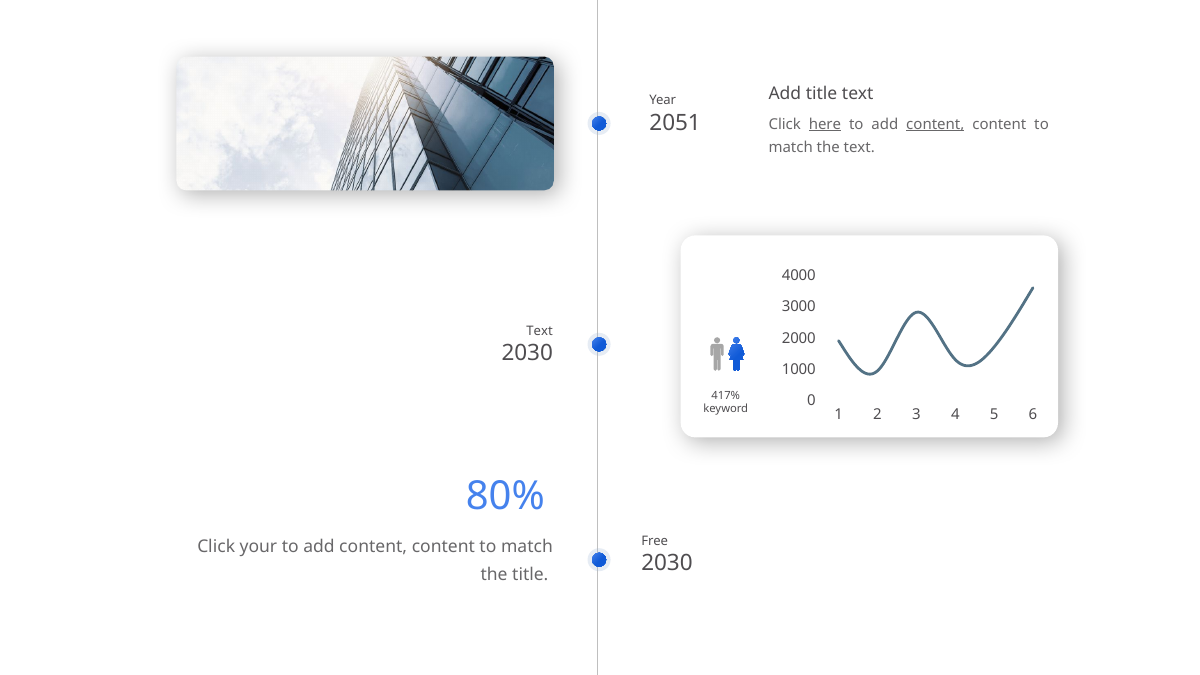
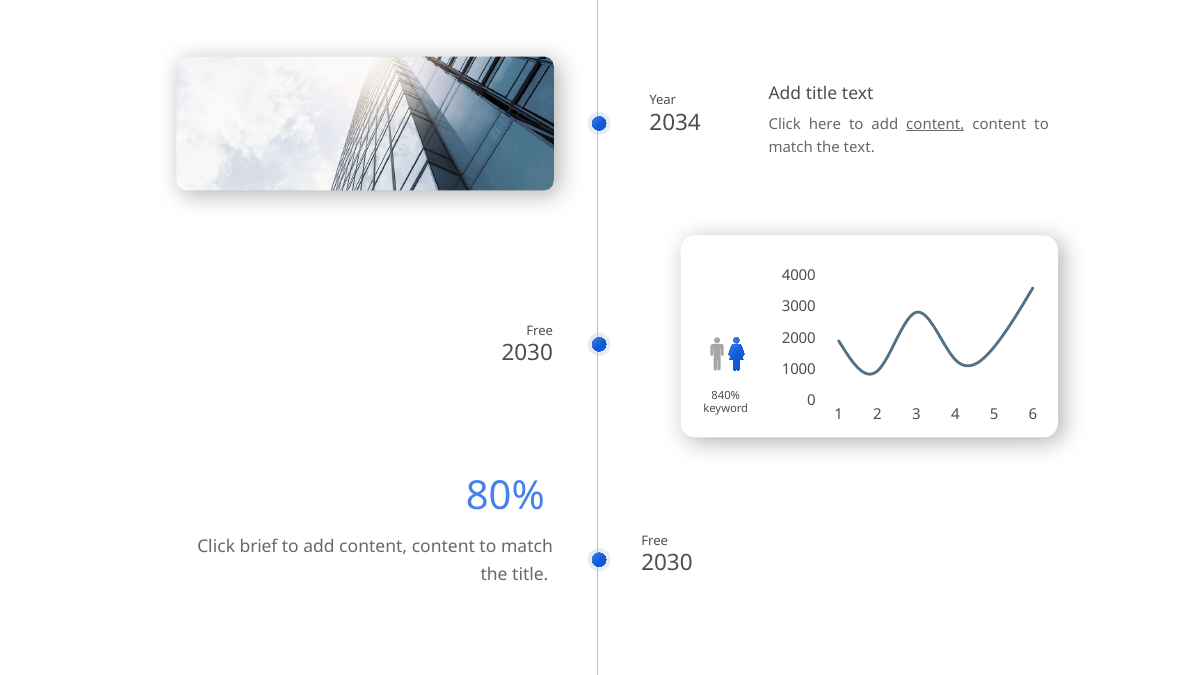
2051: 2051 -> 2034
here underline: present -> none
Text at (540, 331): Text -> Free
417%: 417% -> 840%
your: your -> brief
